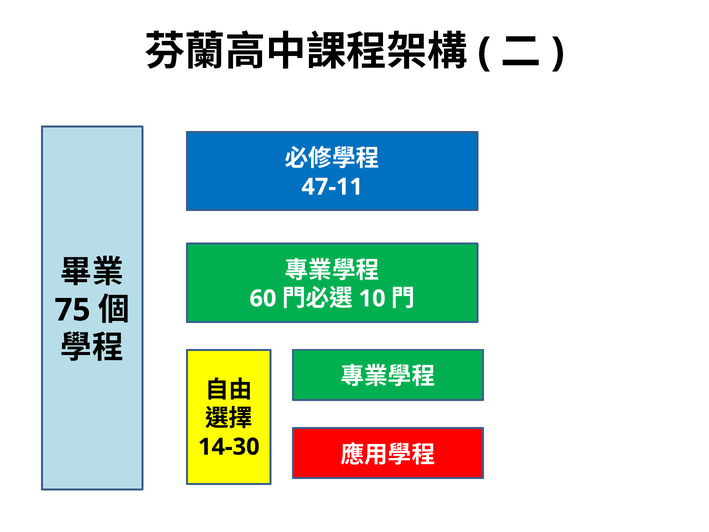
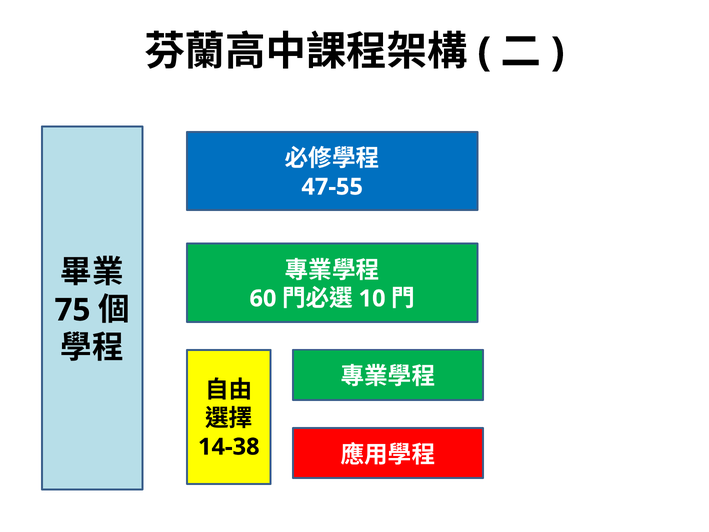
47-11: 47-11 -> 47-55
14-30: 14-30 -> 14-38
